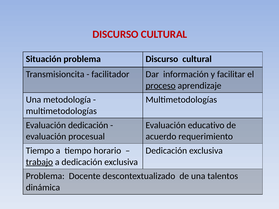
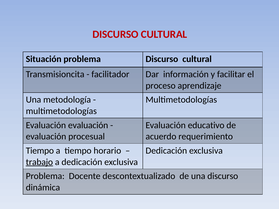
proceso underline: present -> none
Evaluación dedicación: dedicación -> evaluación
una talentos: talentos -> discurso
